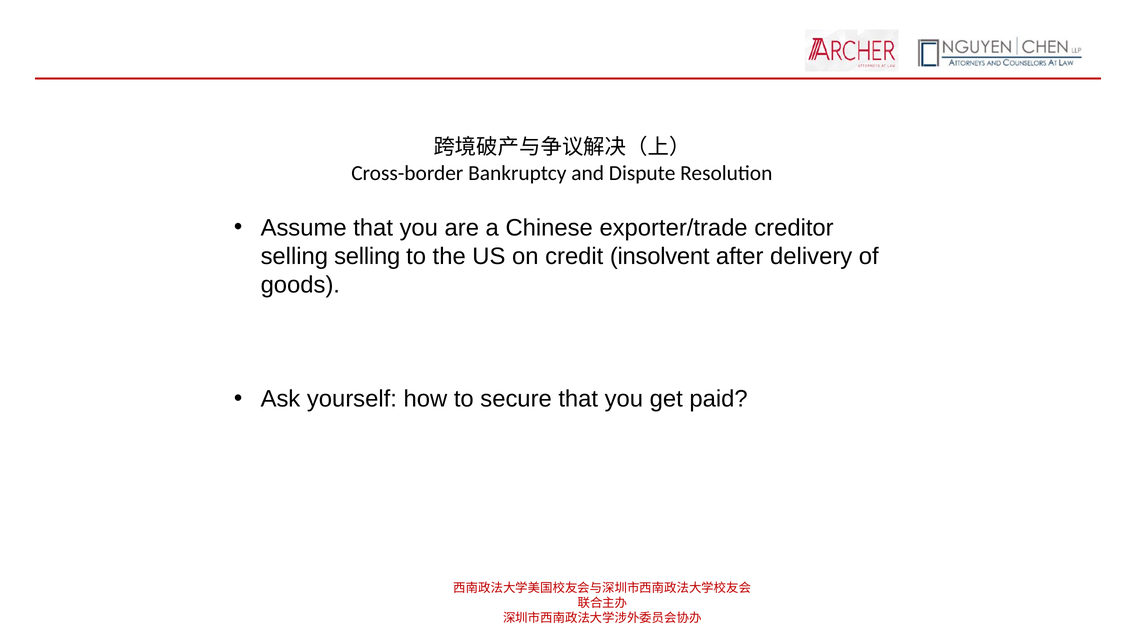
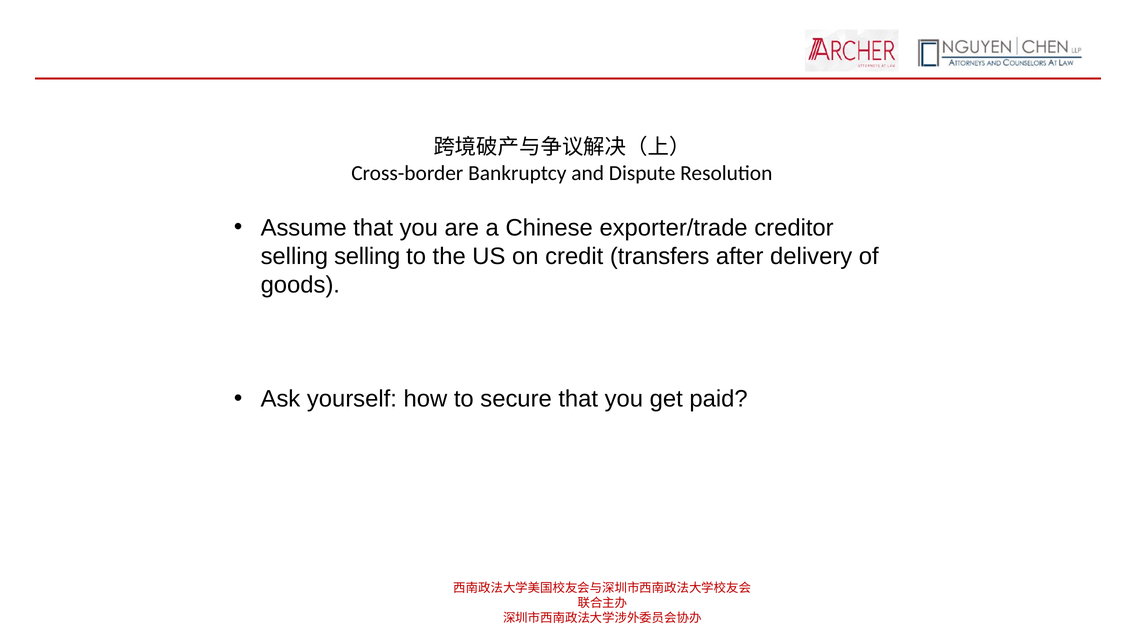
insolvent: insolvent -> transfers
